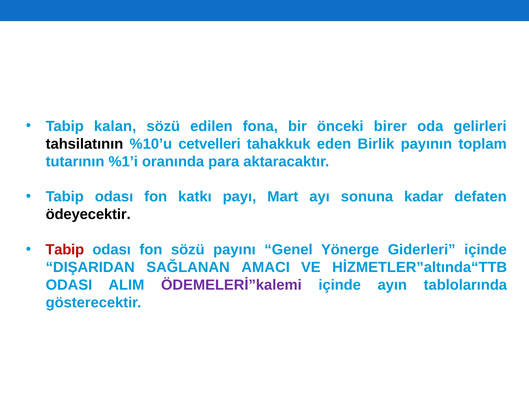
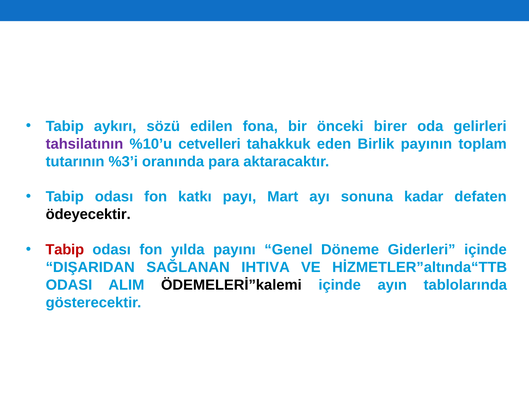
kalan: kalan -> aykırı
tahsilatının colour: black -> purple
%1’i: %1’i -> %3’i
fon sözü: sözü -> yılda
Yönerge: Yönerge -> Döneme
AMACI: AMACI -> IHTIVA
ÖDEMELERİ”kalemi colour: purple -> black
